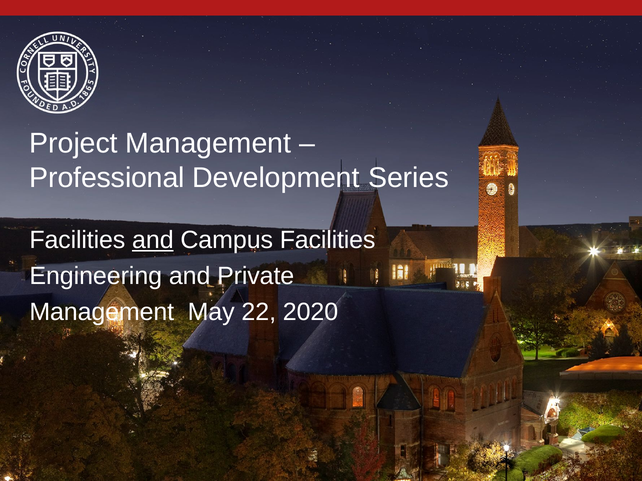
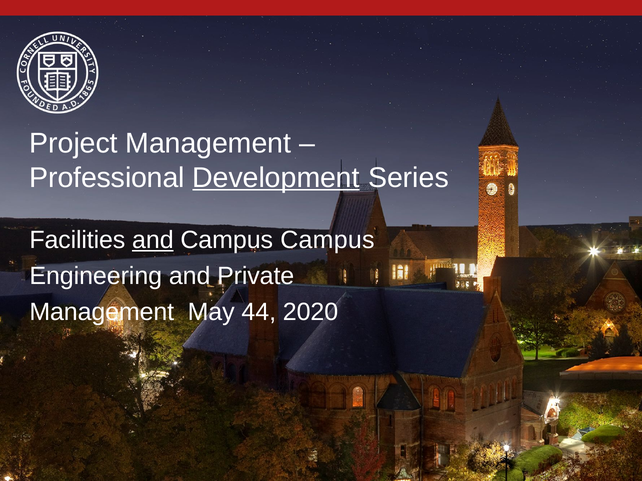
Development underline: none -> present
Campus Facilities: Facilities -> Campus
22: 22 -> 44
